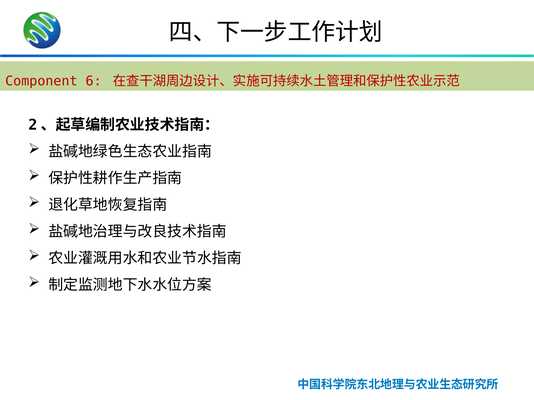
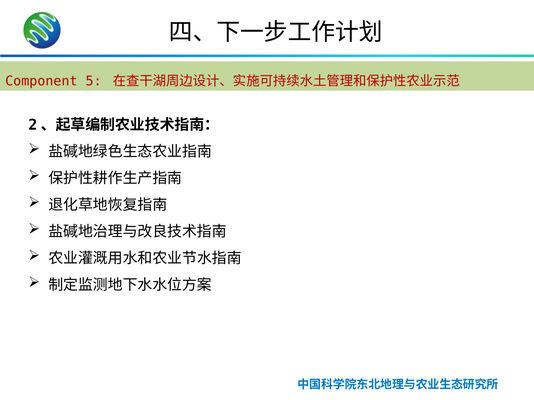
6: 6 -> 5
